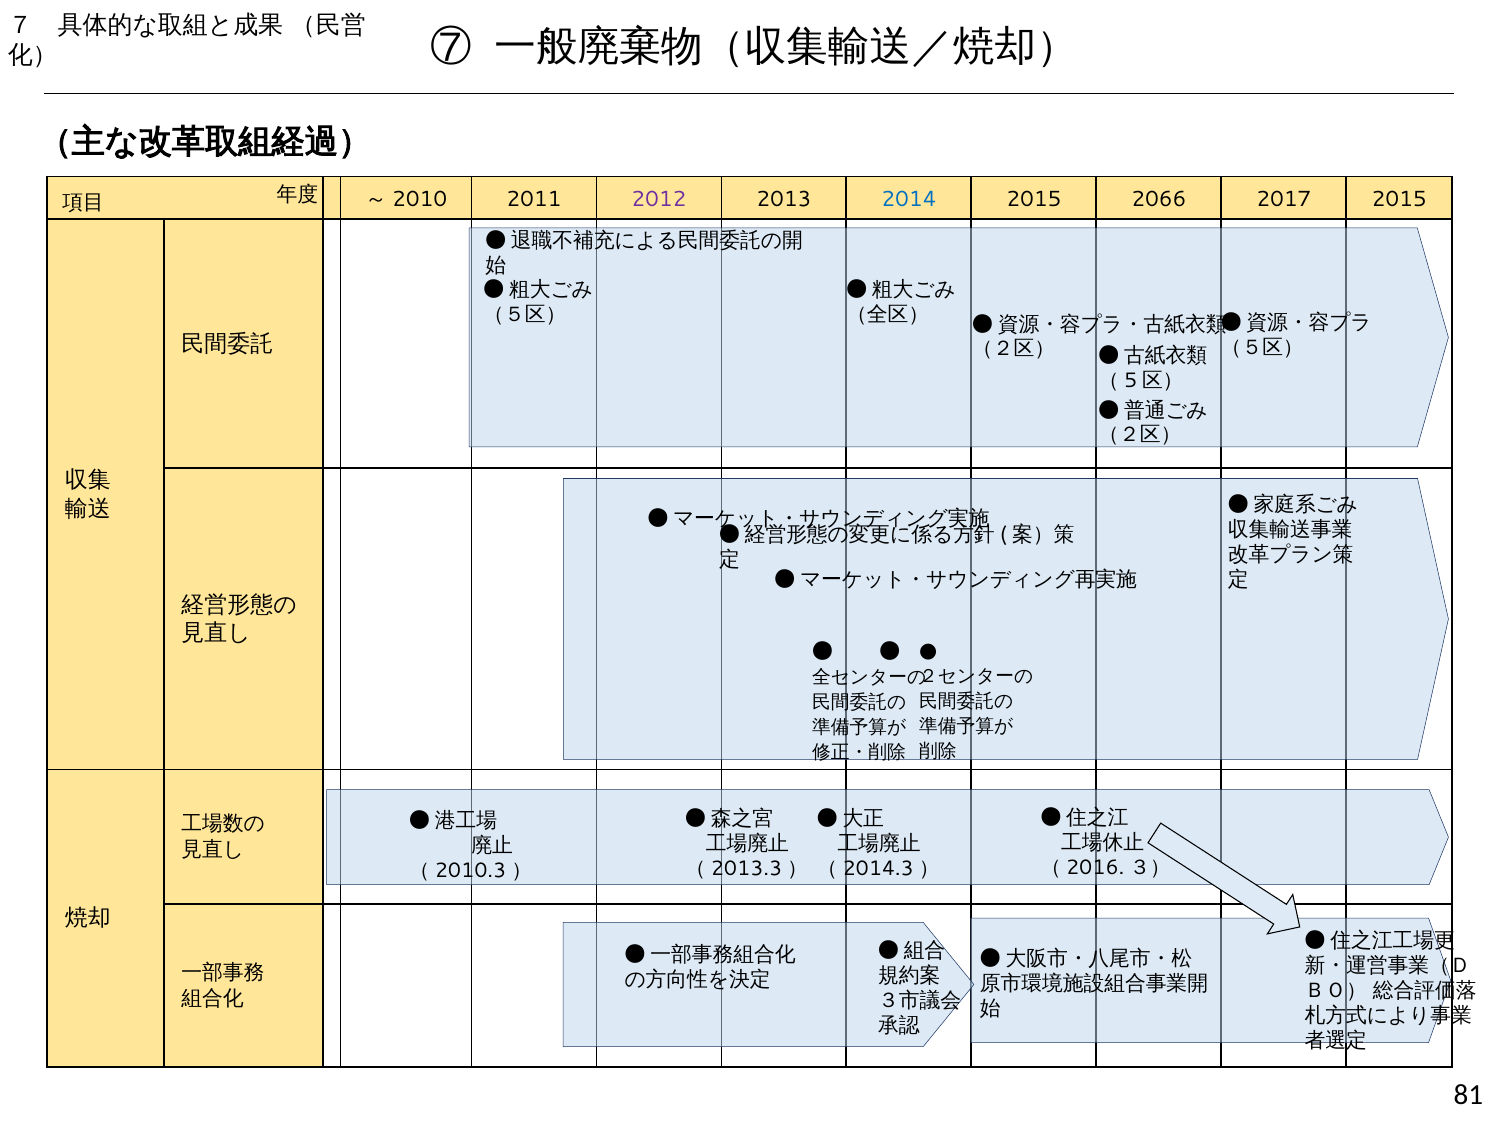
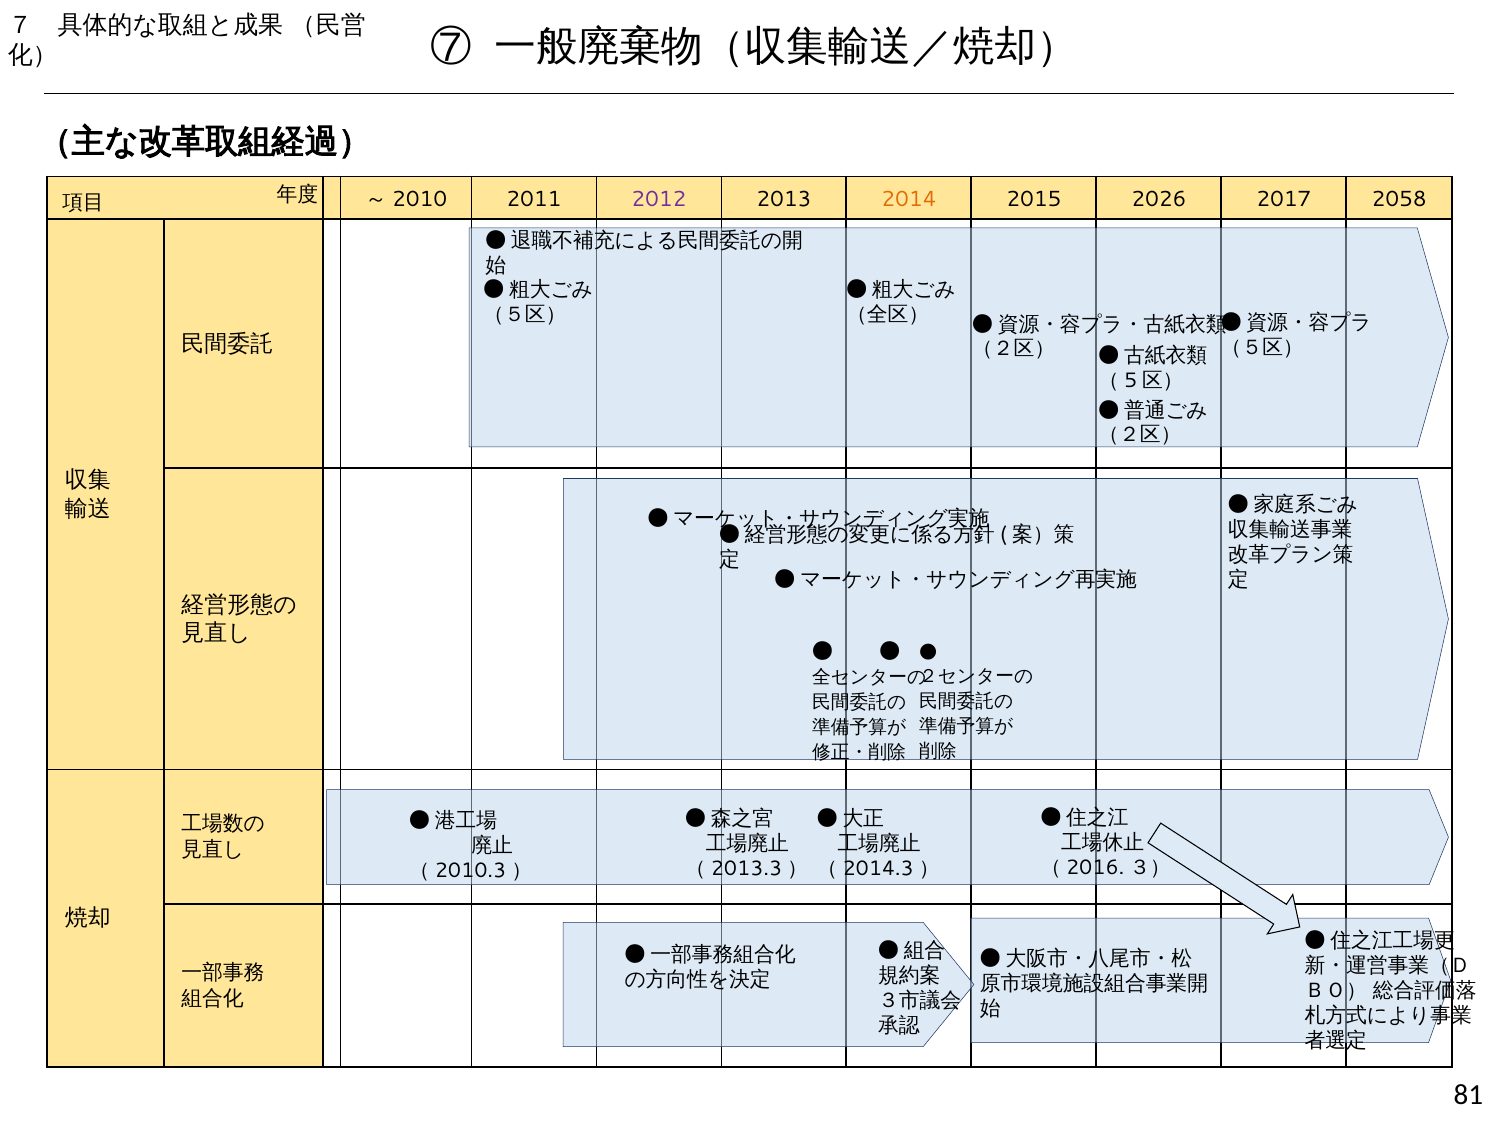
2014 colour: blue -> orange
2066: 2066 -> 2026
2017 2015: 2015 -> 2058
